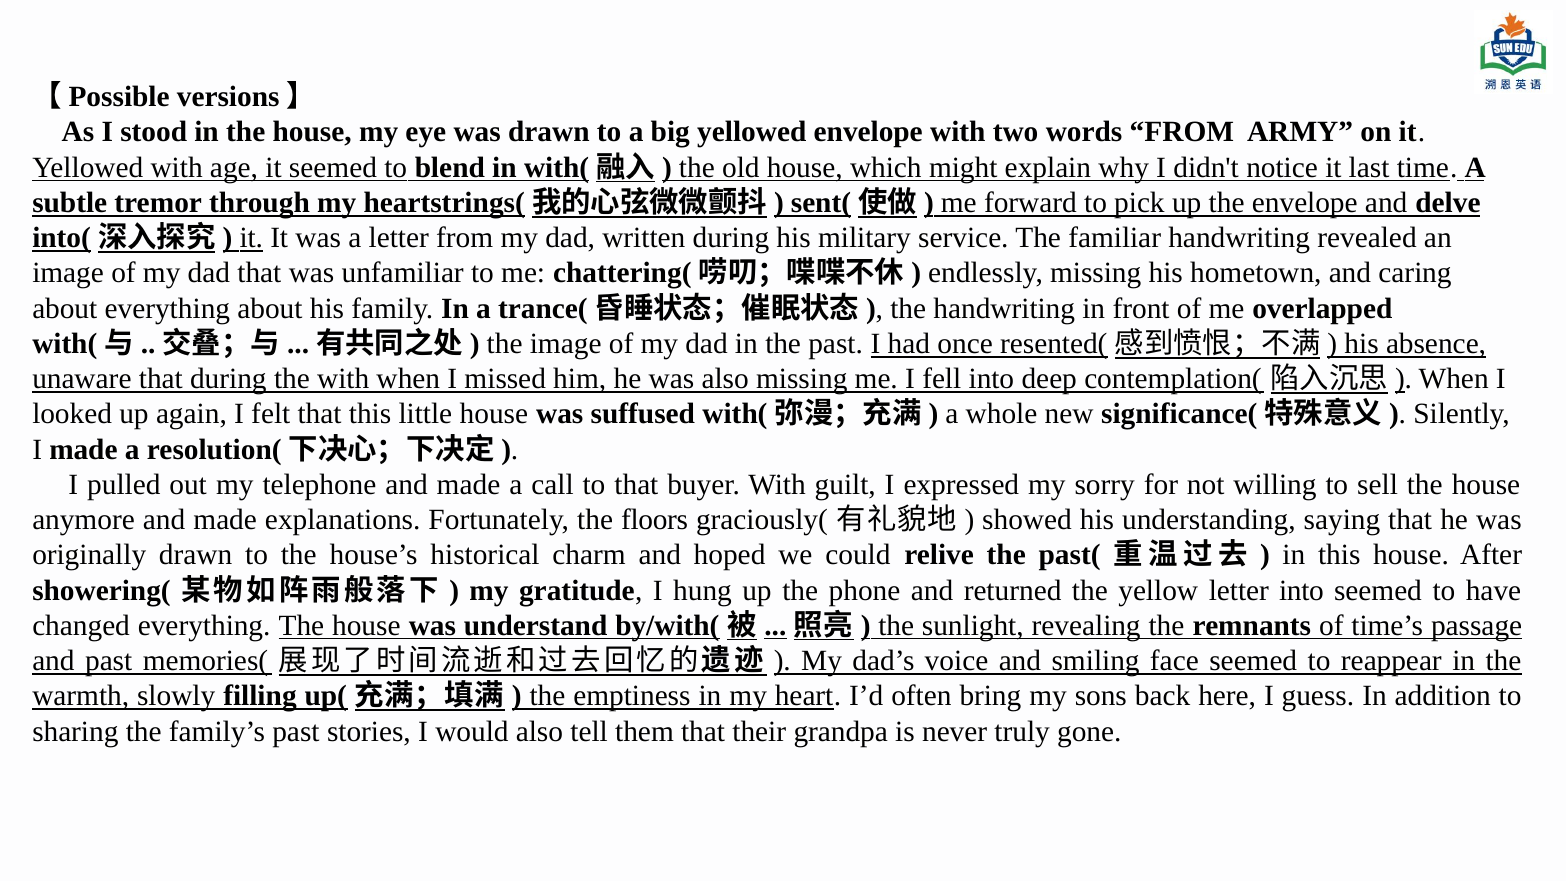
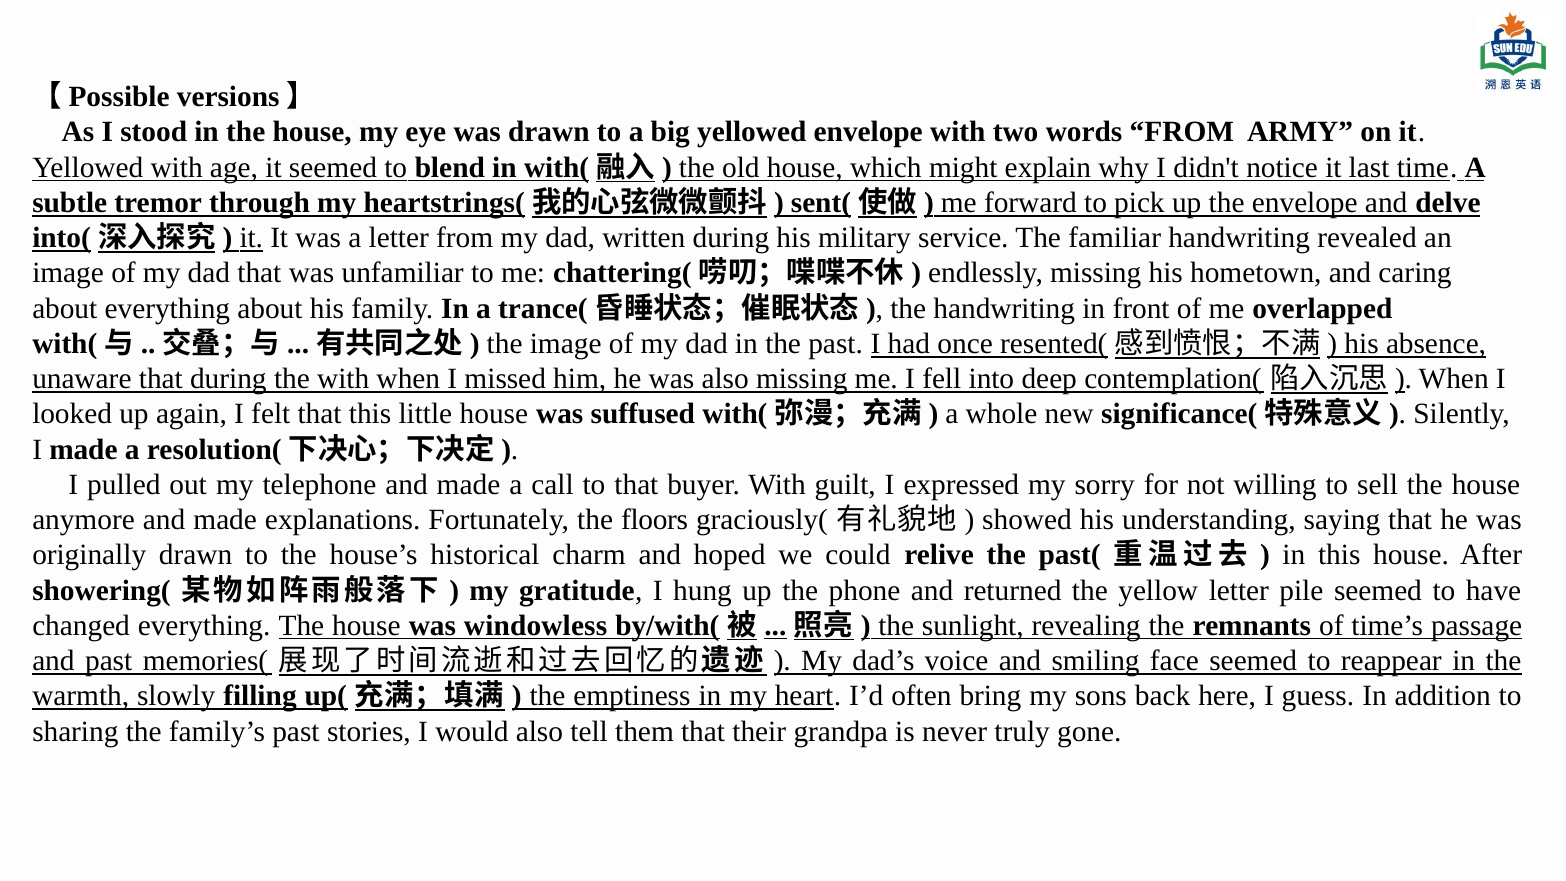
letter into: into -> pile
understand: understand -> windowless
